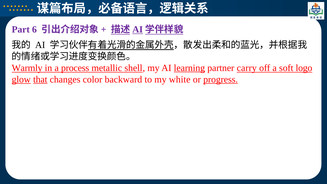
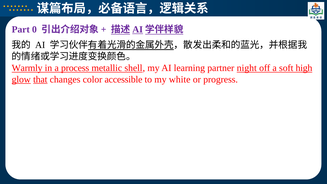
6: 6 -> 0
learning underline: present -> none
carry: carry -> night
logo: logo -> high
backward: backward -> accessible
progress underline: present -> none
